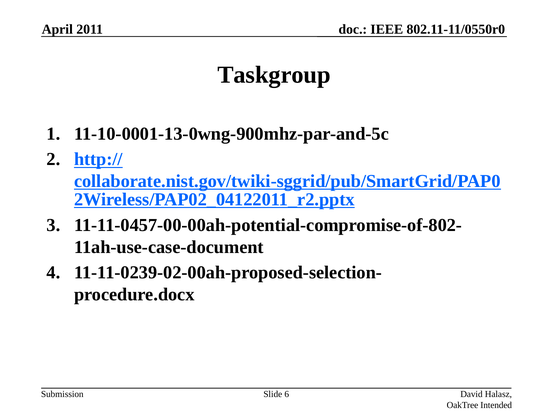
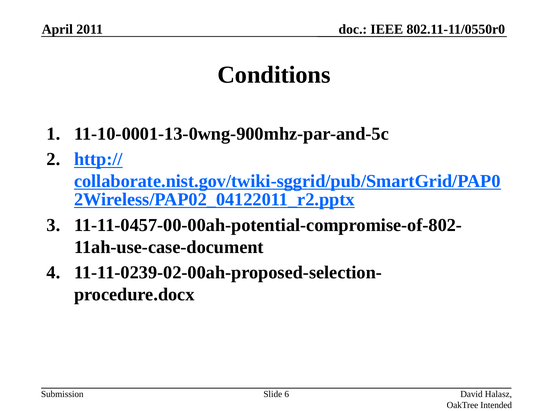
Taskgroup: Taskgroup -> Conditions
